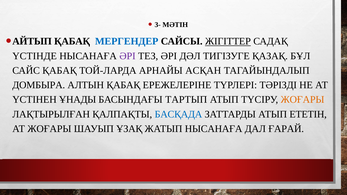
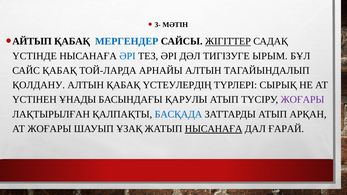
ӘРІ at (127, 56) colour: purple -> blue
ҚАЗАҚ: ҚАЗАҚ -> ЫРЫМ
АРНАЙЫ АСҚАН: АСҚАН -> АЛТЫН
ДОМБЫРА: ДОМБЫРА -> ҚОЛДАНУ
ЕРЕЖЕЛЕРІНЕ: ЕРЕЖЕЛЕРІНЕ -> ҮСТЕУЛЕРДІҢ
ТӘРІЗДІ: ТӘРІЗДІ -> СЫРЫҚ
ТАРТЫП: ТАРТЫП -> ҚАРУЛЫ
ЖОҒАРЫ at (303, 100) colour: orange -> purple
ЕТЕТІН: ЕТЕТІН -> АРҚАН
НЫСАНАҒА at (214, 129) underline: none -> present
